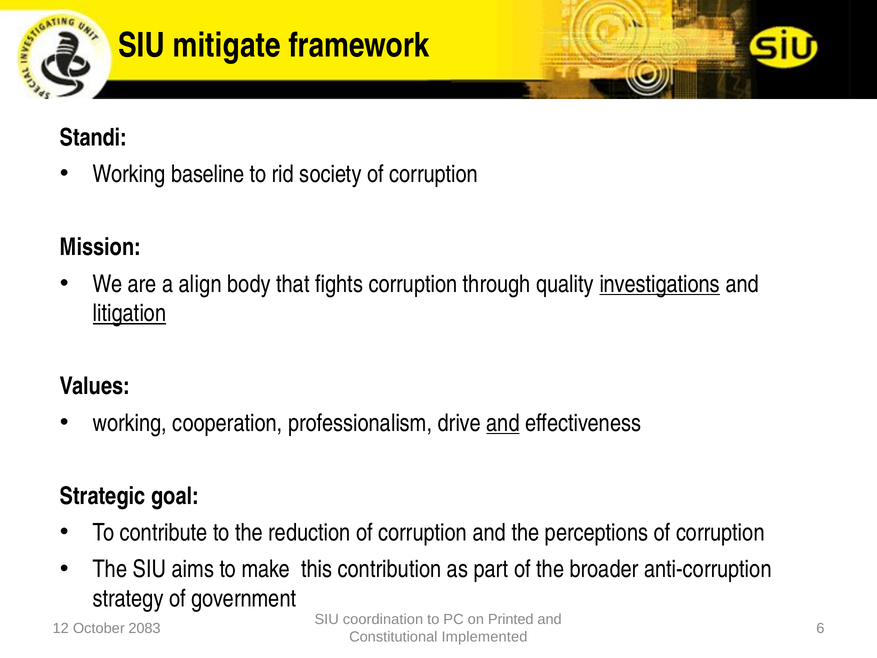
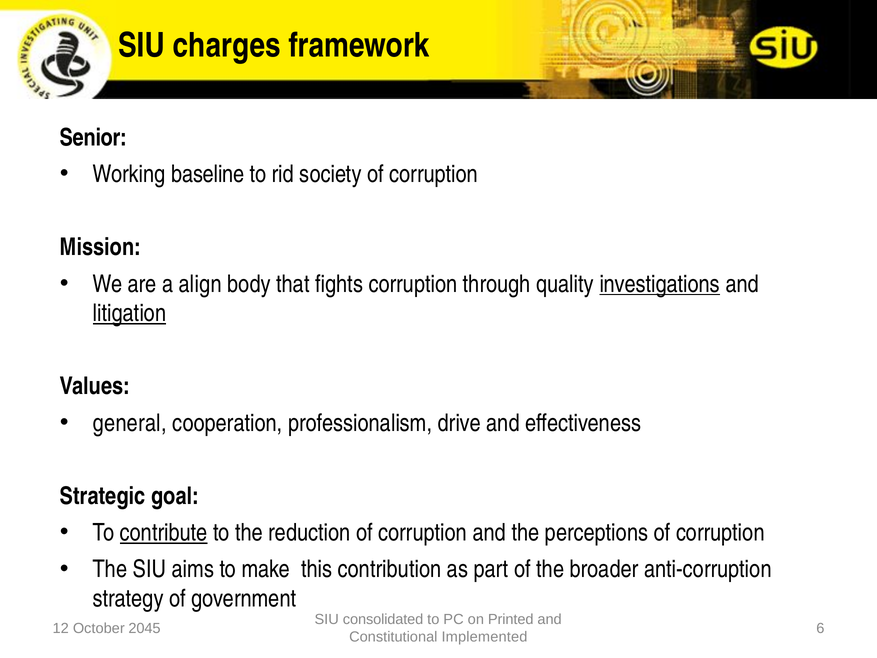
mitigate: mitigate -> charges
Standi: Standi -> Senior
working at (130, 423): working -> general
and at (503, 423) underline: present -> none
contribute underline: none -> present
coordination: coordination -> consolidated
2083: 2083 -> 2045
